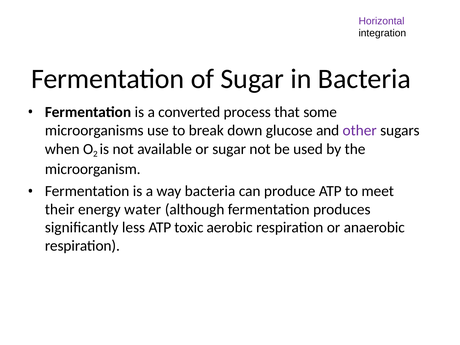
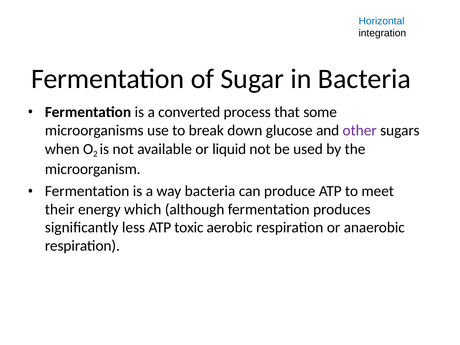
Horizontal colour: purple -> blue
or sugar: sugar -> liquid
water: water -> which
